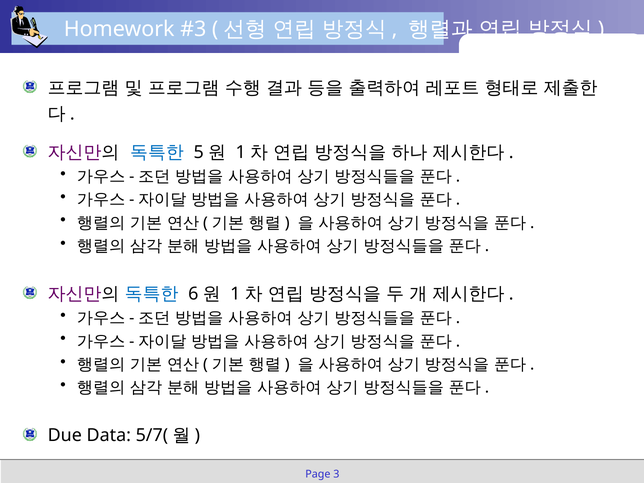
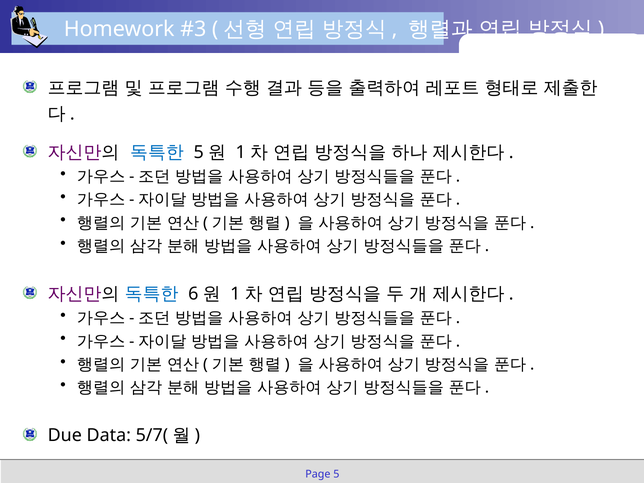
3: 3 -> 5
